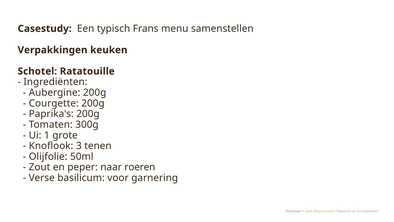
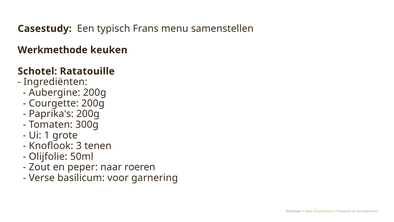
Verpakkingen: Verpakkingen -> Werkmethode
